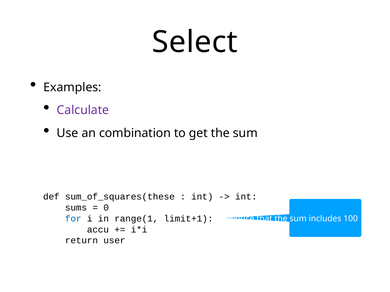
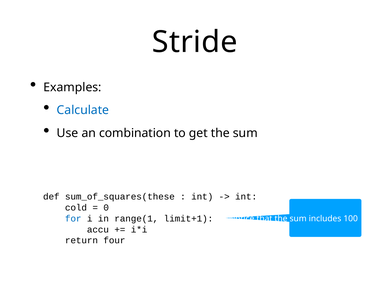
Select: Select -> Stride
Calculate colour: purple -> blue
sums: sums -> cold
user: user -> four
